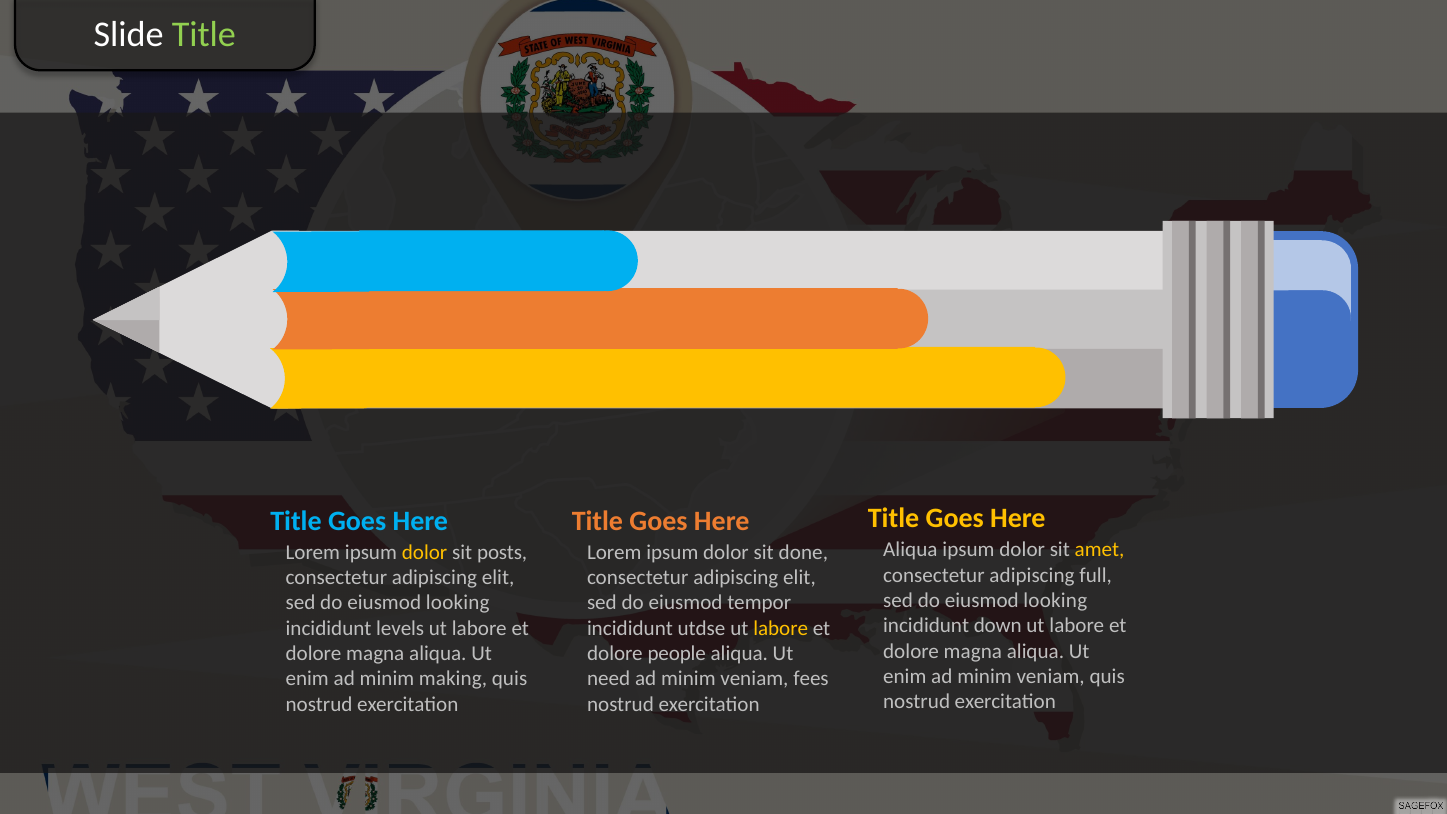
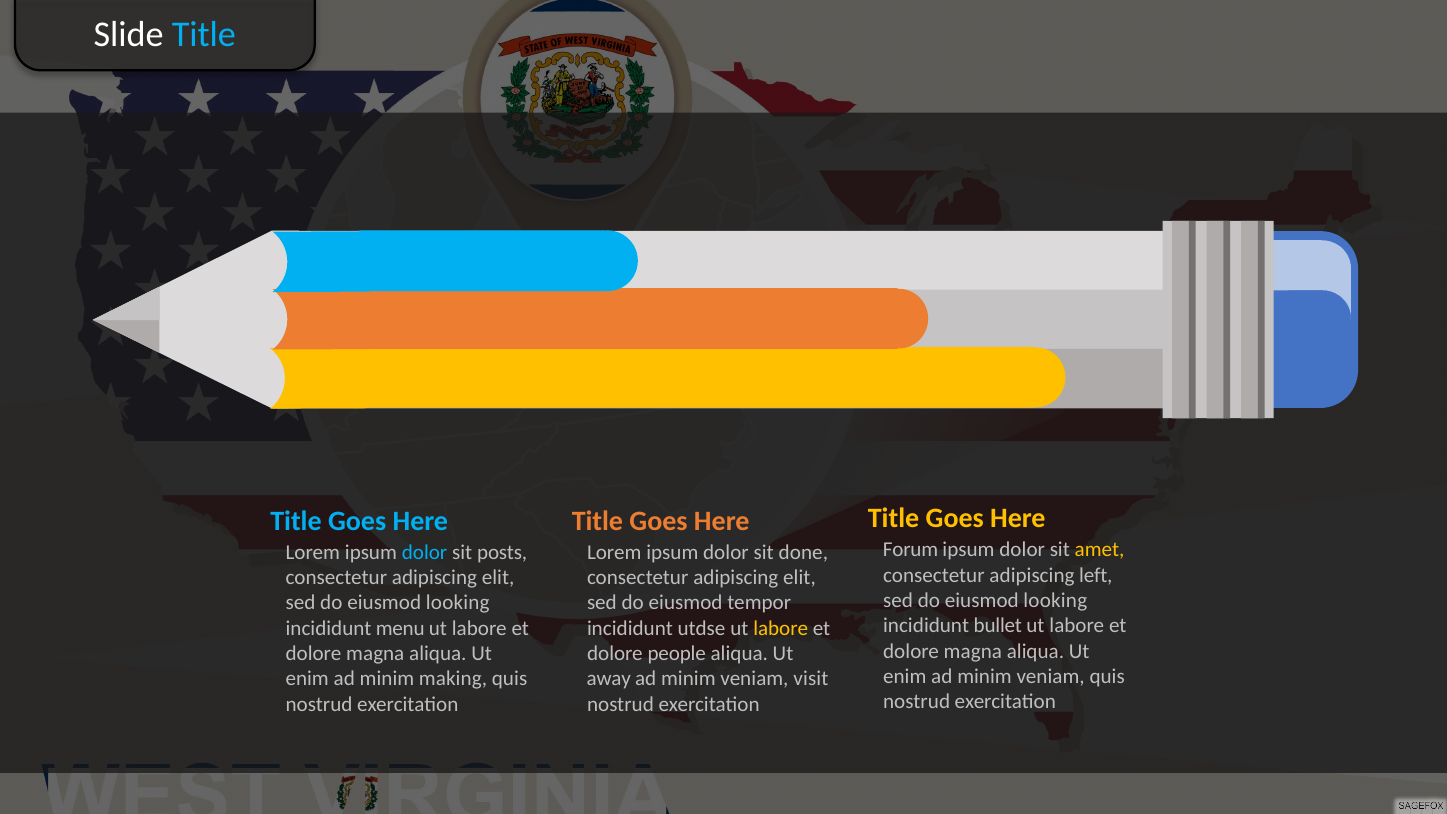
Title at (204, 34) colour: light green -> light blue
Aliqua at (910, 550): Aliqua -> Forum
dolor at (425, 552) colour: yellow -> light blue
full: full -> left
down: down -> bullet
levels: levels -> menu
need: need -> away
fees: fees -> visit
